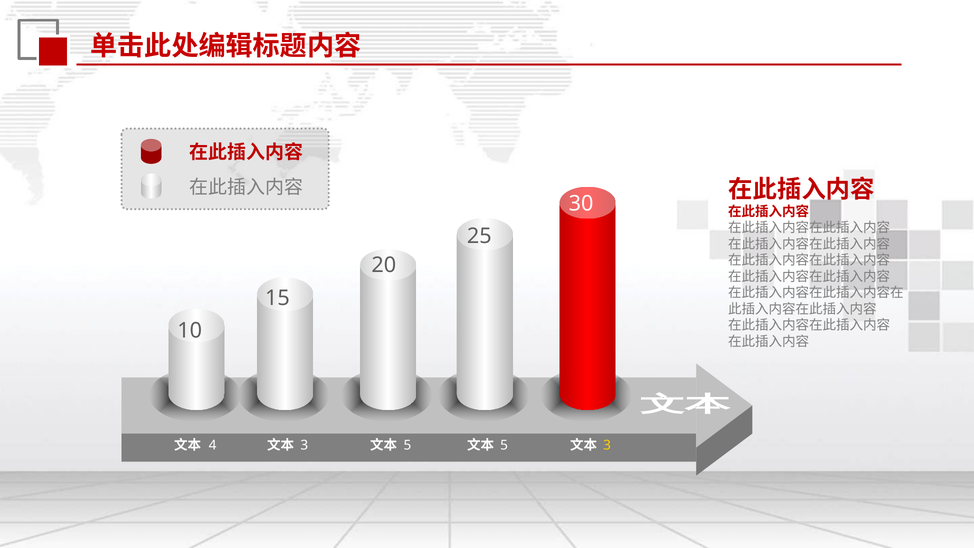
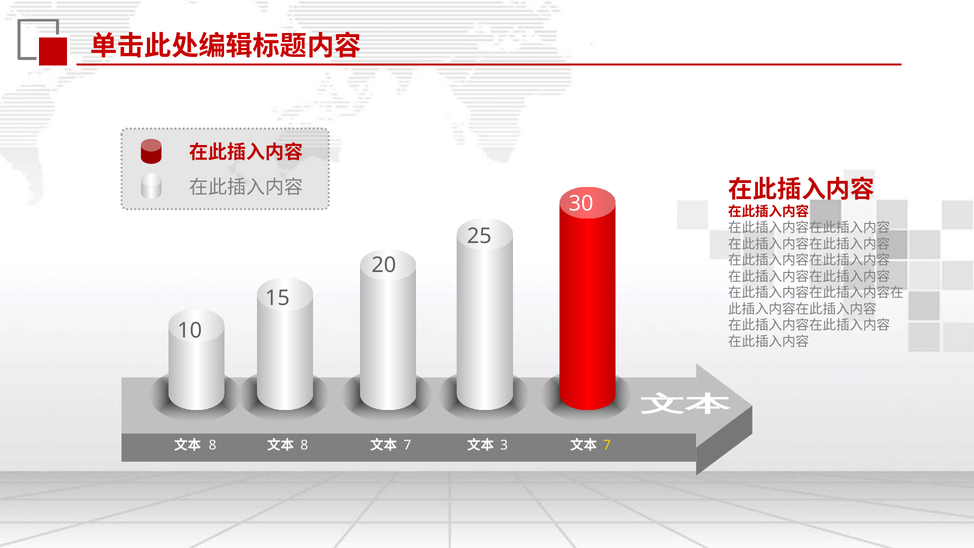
4 at (213, 445): 4 -> 8
3 at (304, 445): 3 -> 8
5 at (407, 445): 5 -> 7
5 at (504, 445): 5 -> 3
3 at (607, 445): 3 -> 7
